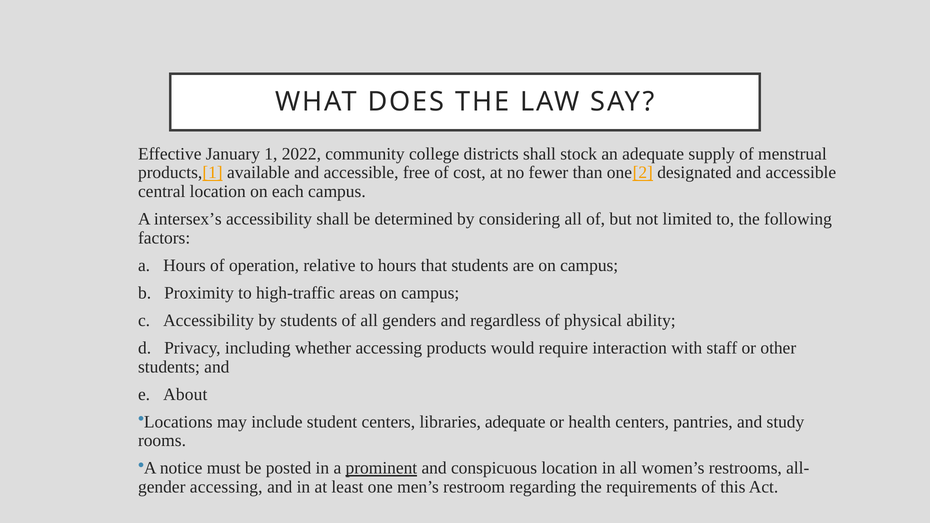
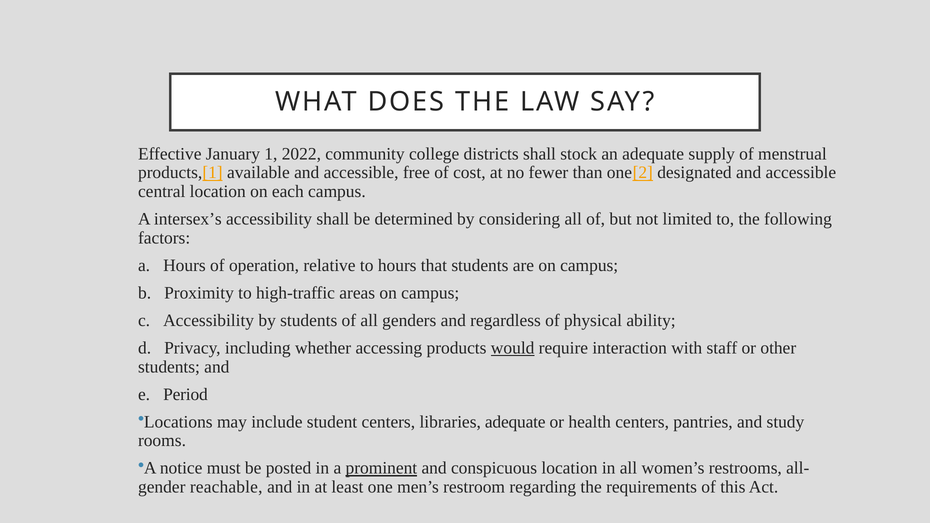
would underline: none -> present
About: About -> Period
accessing at (226, 487): accessing -> reachable
